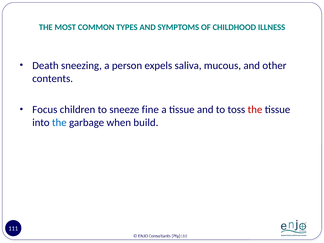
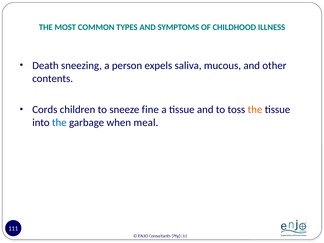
Focus: Focus -> Cords
the at (255, 110) colour: red -> orange
build: build -> meal
